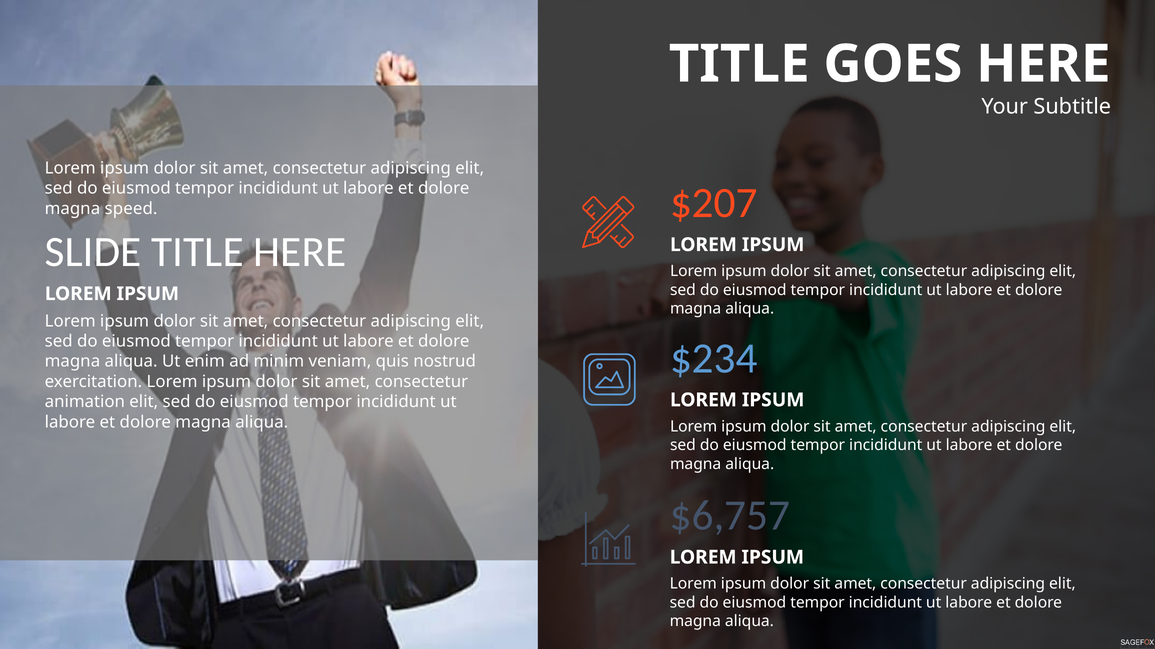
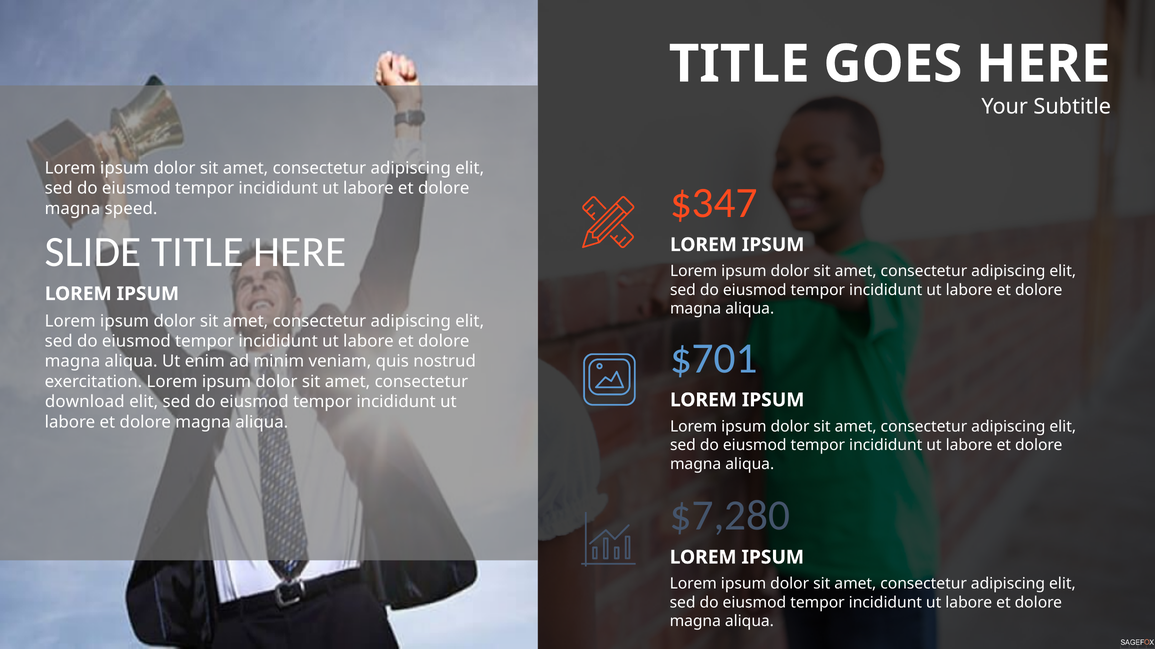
$207: $207 -> $347
$234: $234 -> $701
animation: animation -> download
$6,757: $6,757 -> $7,280
